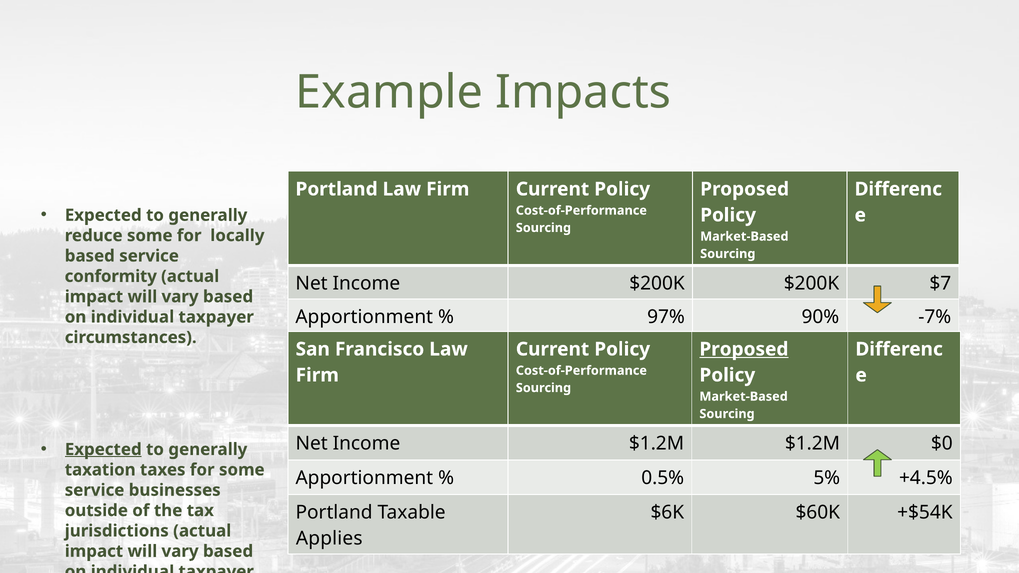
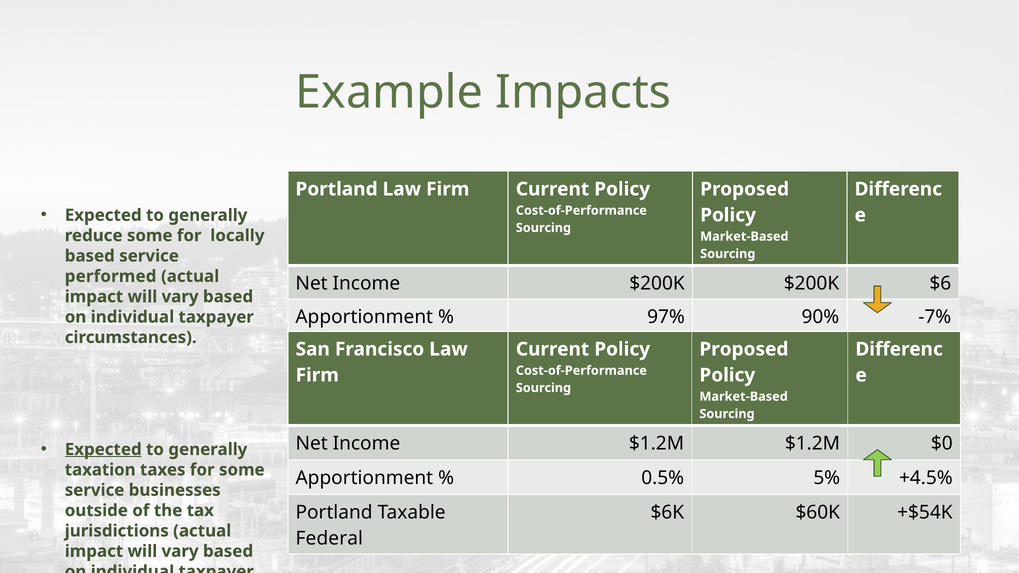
conformity: conformity -> performed
$7: $7 -> $6
Proposed at (744, 349) underline: present -> none
Applies: Applies -> Federal
